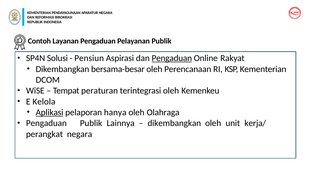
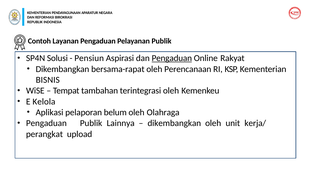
bersama-besar: bersama-besar -> bersama-rapat
DCOM: DCOM -> BISNIS
peraturan: peraturan -> tambahan
Aplikasi underline: present -> none
hanya: hanya -> belum
negara at (80, 134): negara -> upload
